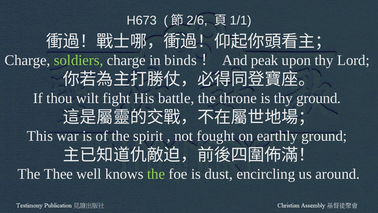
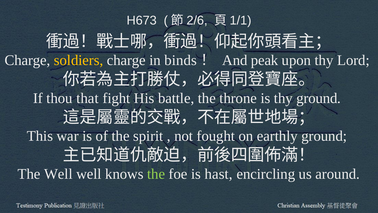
soldiers colour: light green -> yellow
wilt: wilt -> that
The Thee: Thee -> Well
dust: dust -> hast
